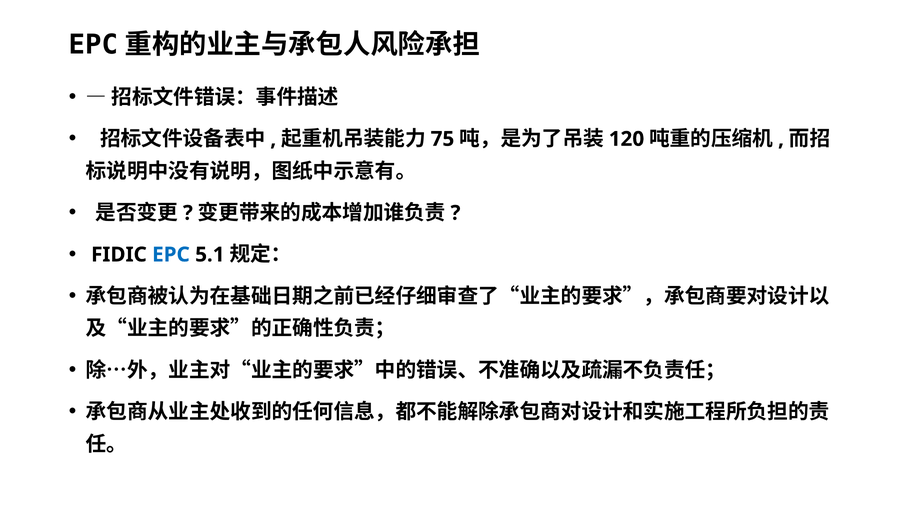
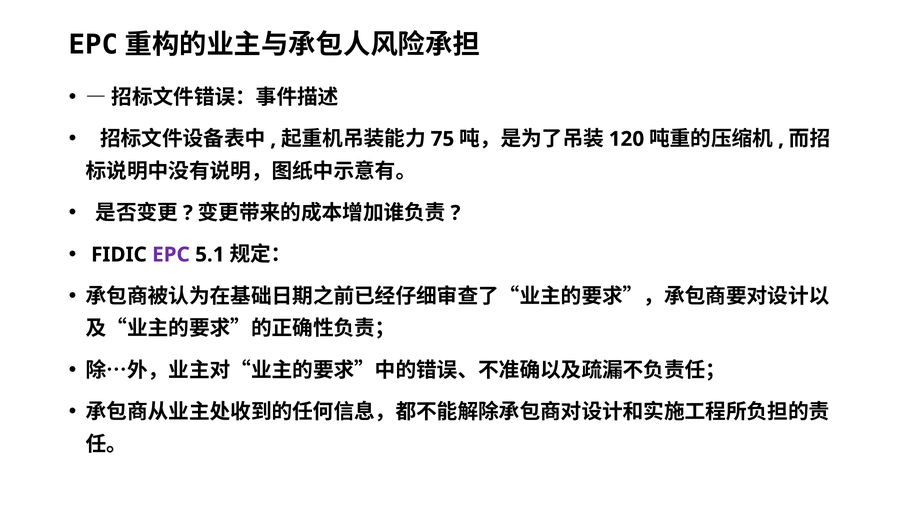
EPC colour: blue -> purple
